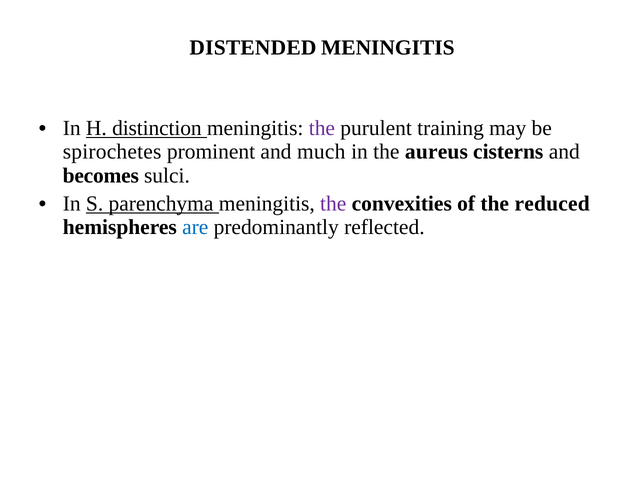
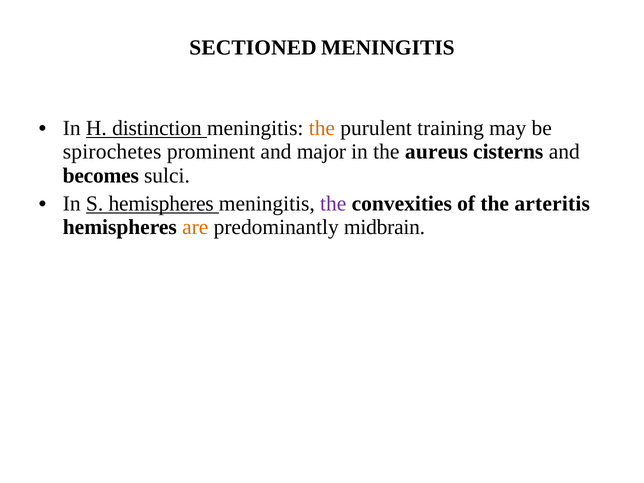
DISTENDED: DISTENDED -> SECTIONED
the at (322, 128) colour: purple -> orange
much: much -> major
S parenchyma: parenchyma -> hemispheres
reduced: reduced -> arteritis
are colour: blue -> orange
reflected: reflected -> midbrain
